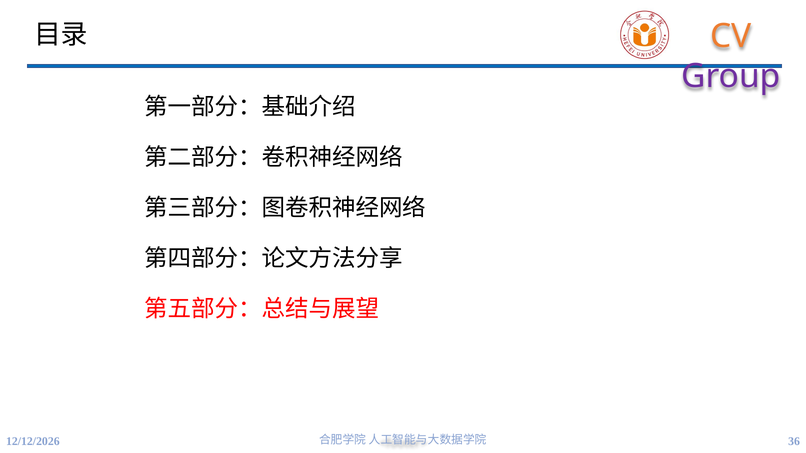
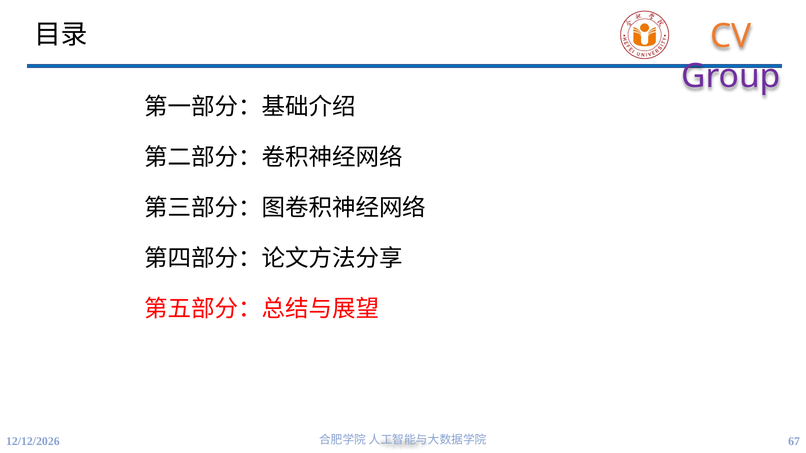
36: 36 -> 67
